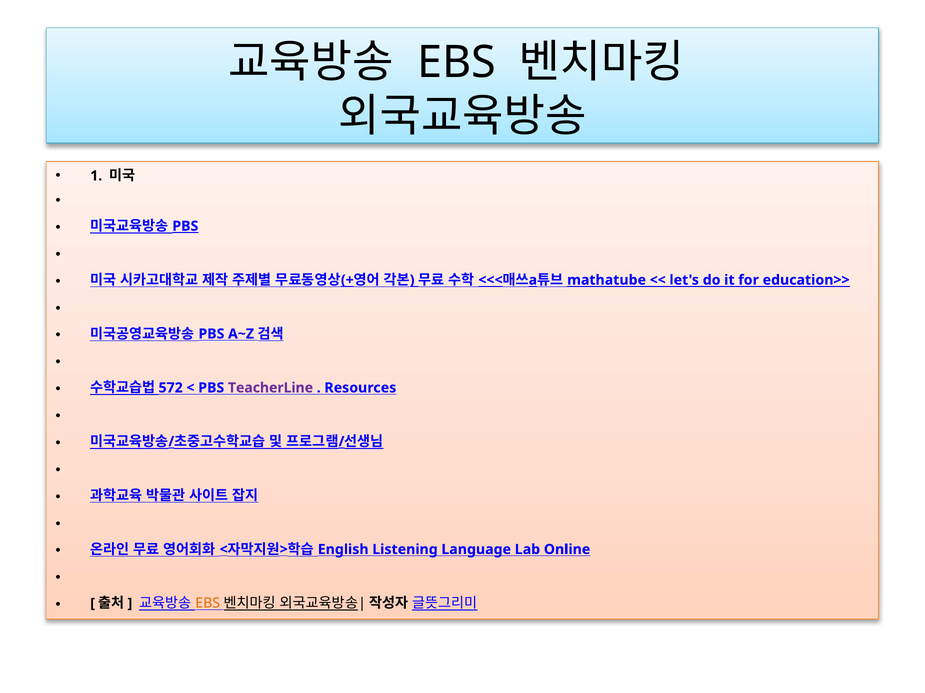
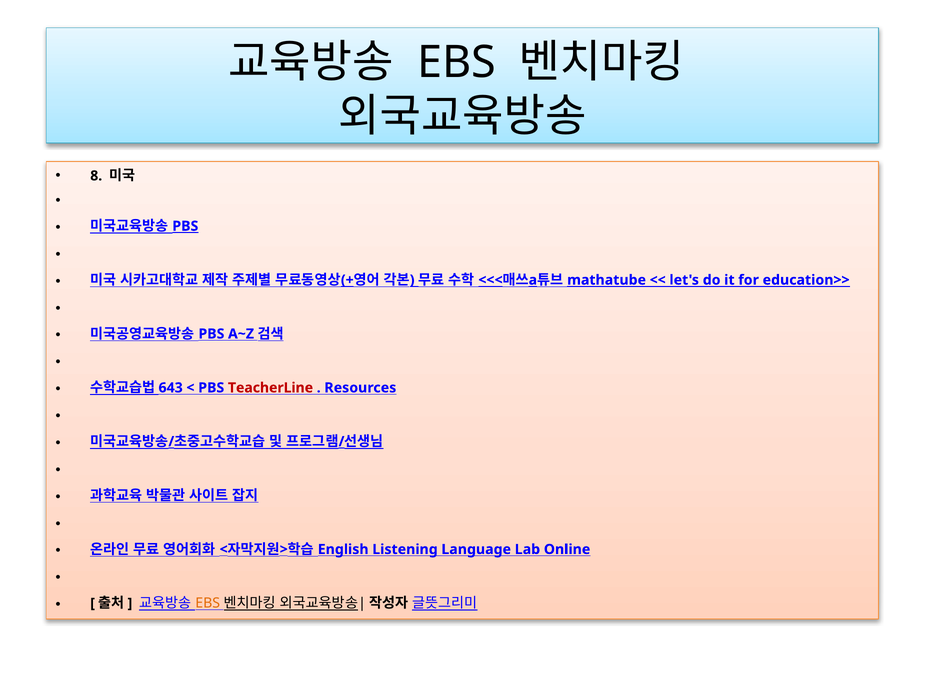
1: 1 -> 8
572: 572 -> 643
TeacherLine colour: purple -> red
